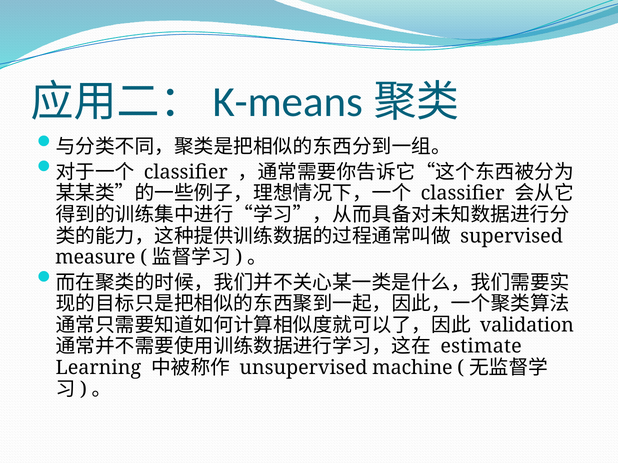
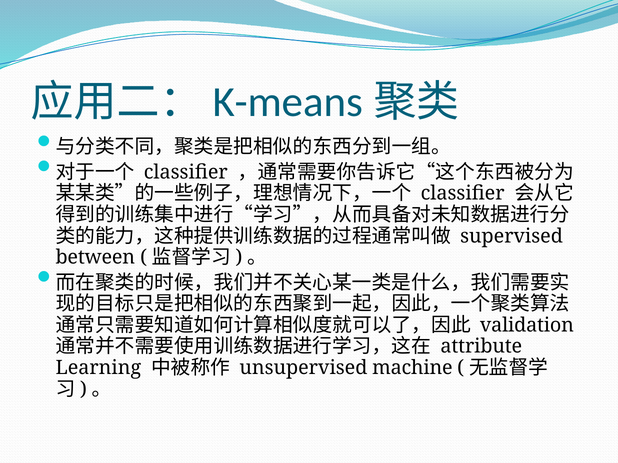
measure: measure -> between
estimate: estimate -> attribute
